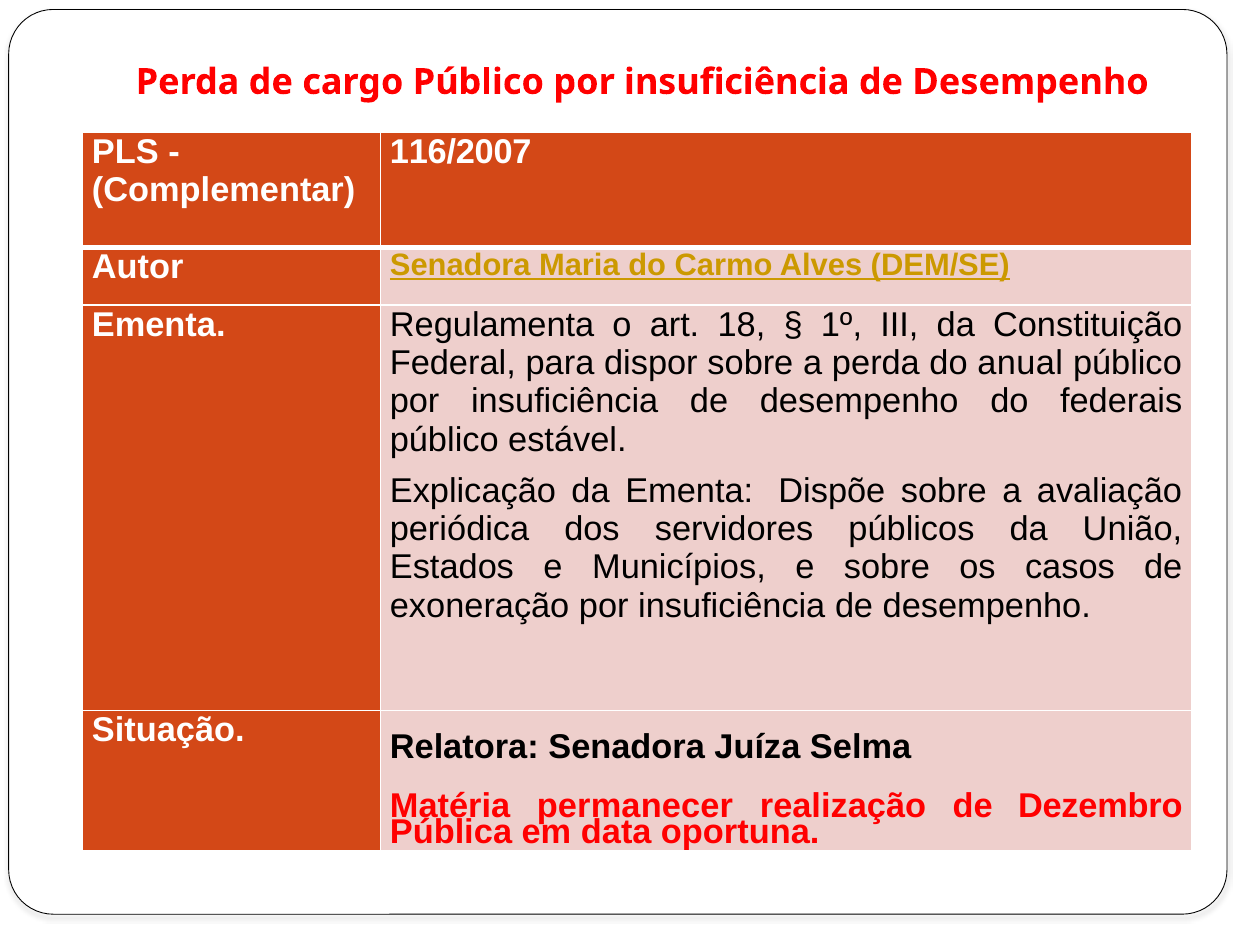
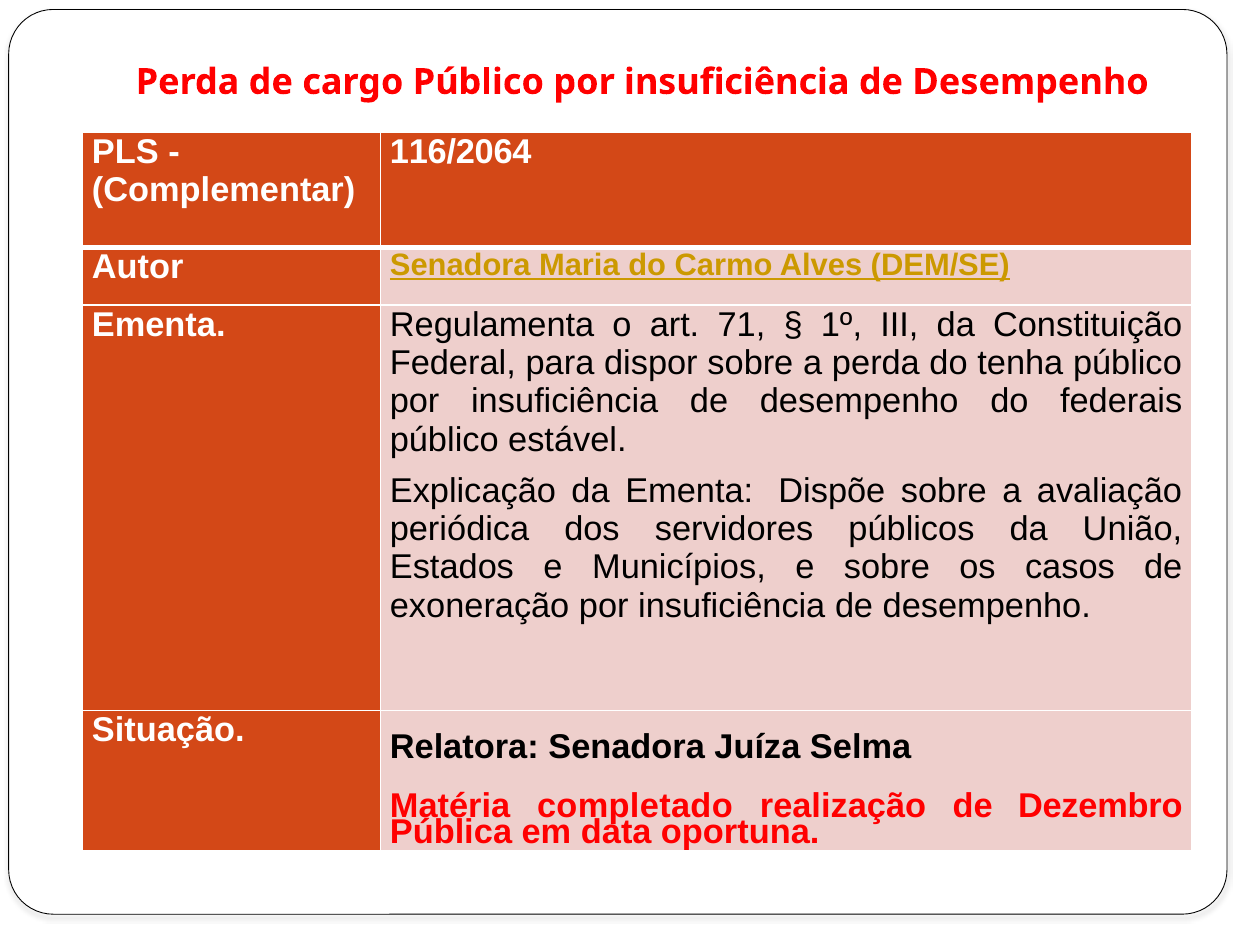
116/2007: 116/2007 -> 116/2064
18: 18 -> 71
anual: anual -> tenha
permanecer: permanecer -> completado
